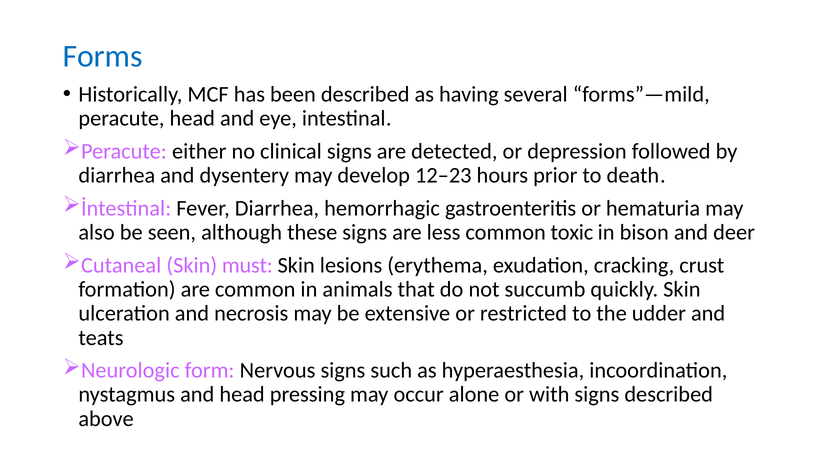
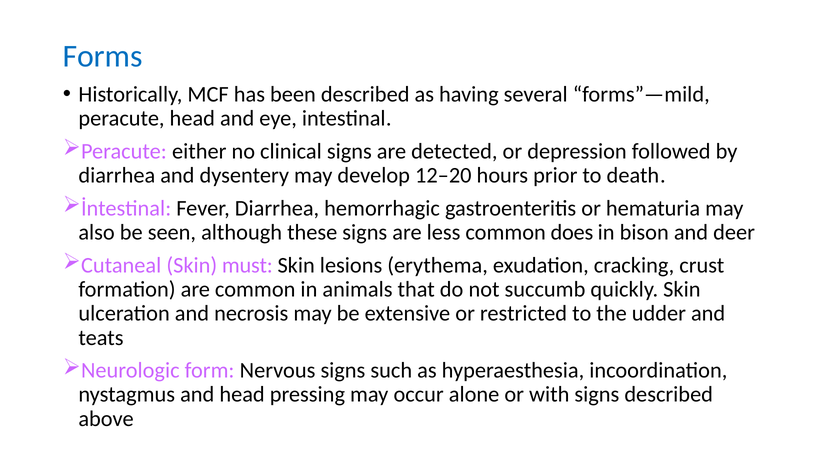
12–23: 12–23 -> 12–20
toxic: toxic -> does
